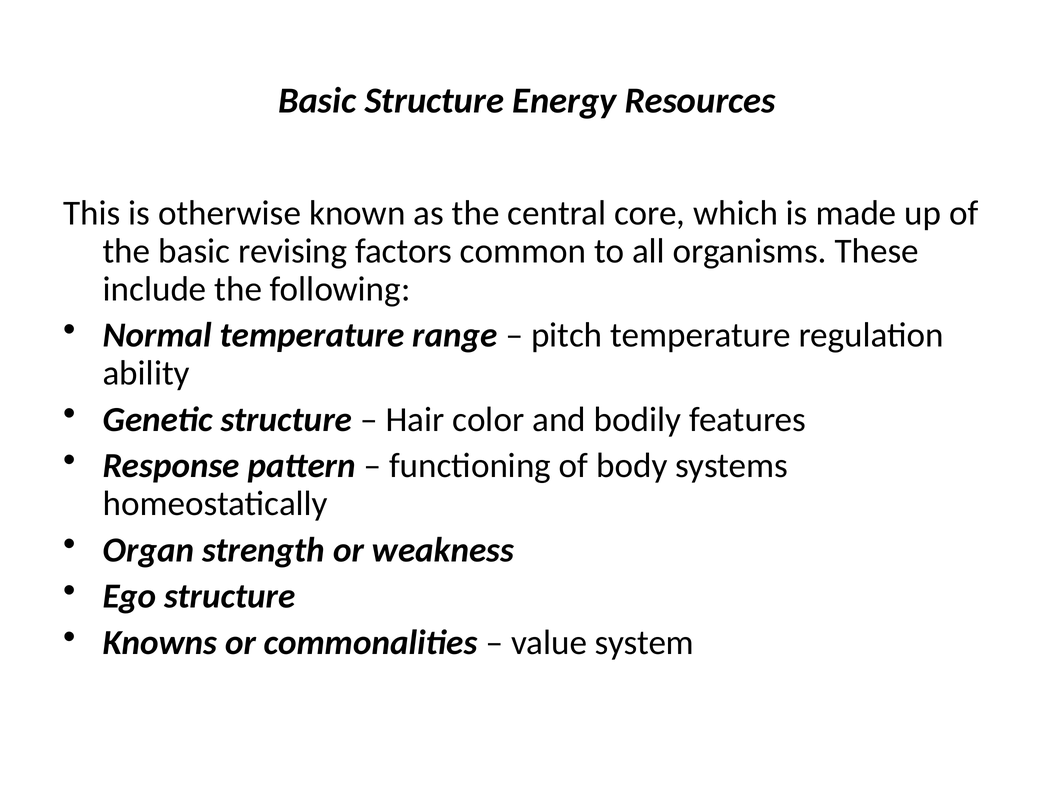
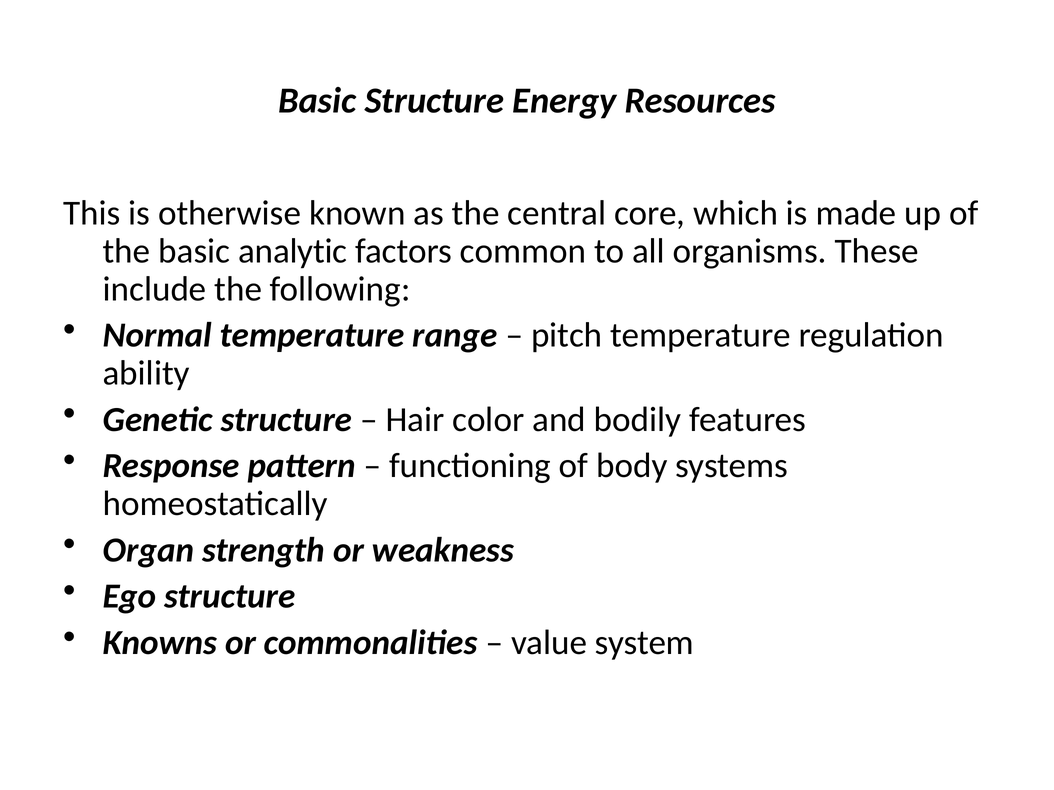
revising: revising -> analytic
